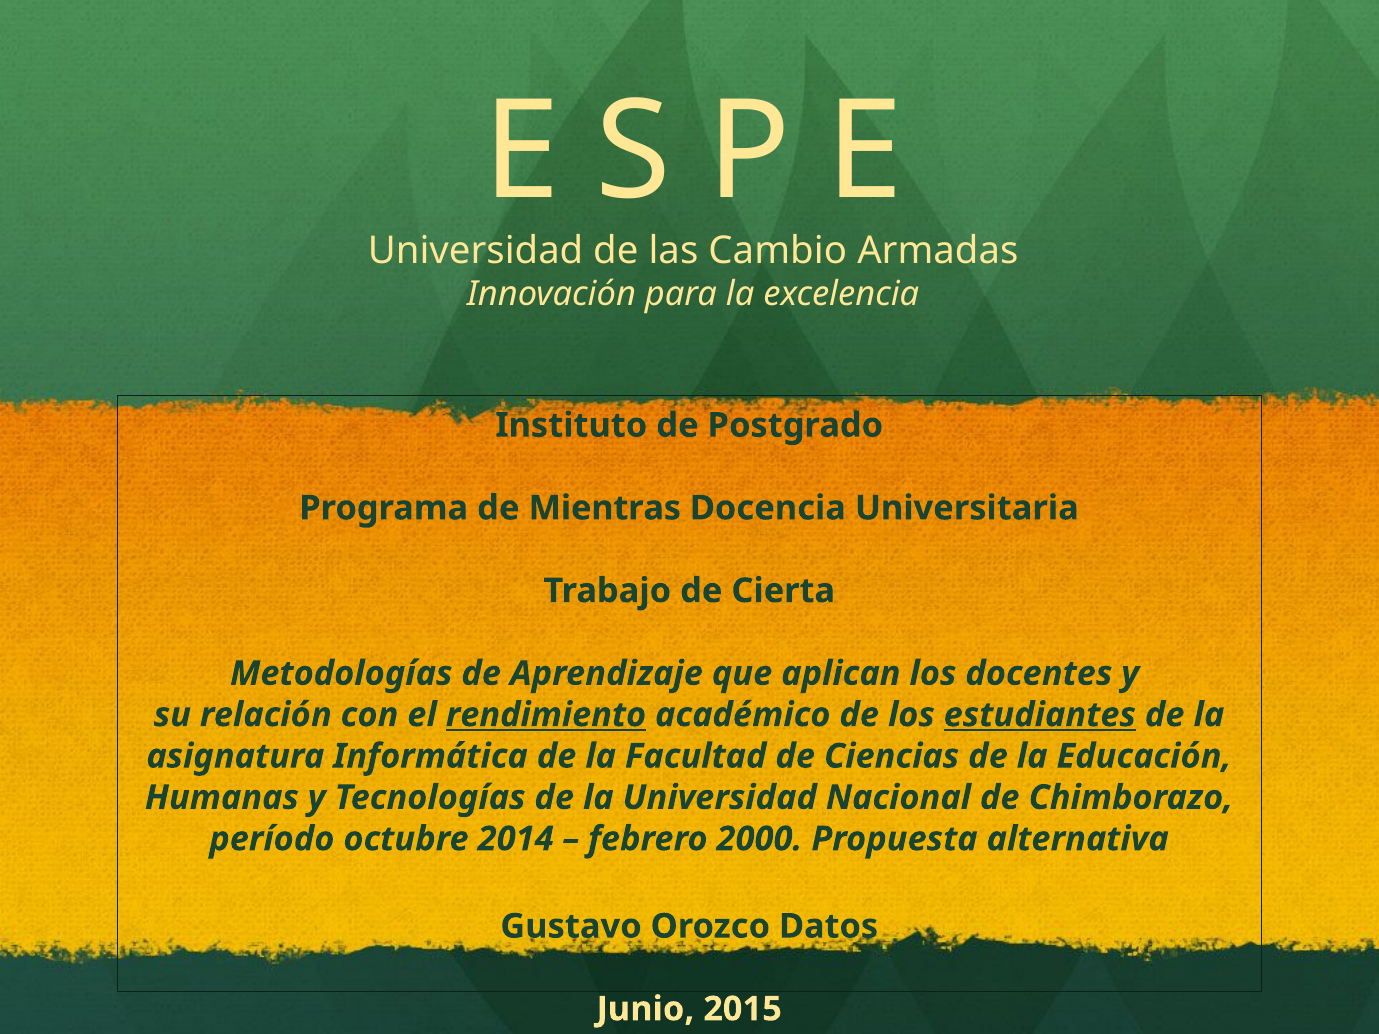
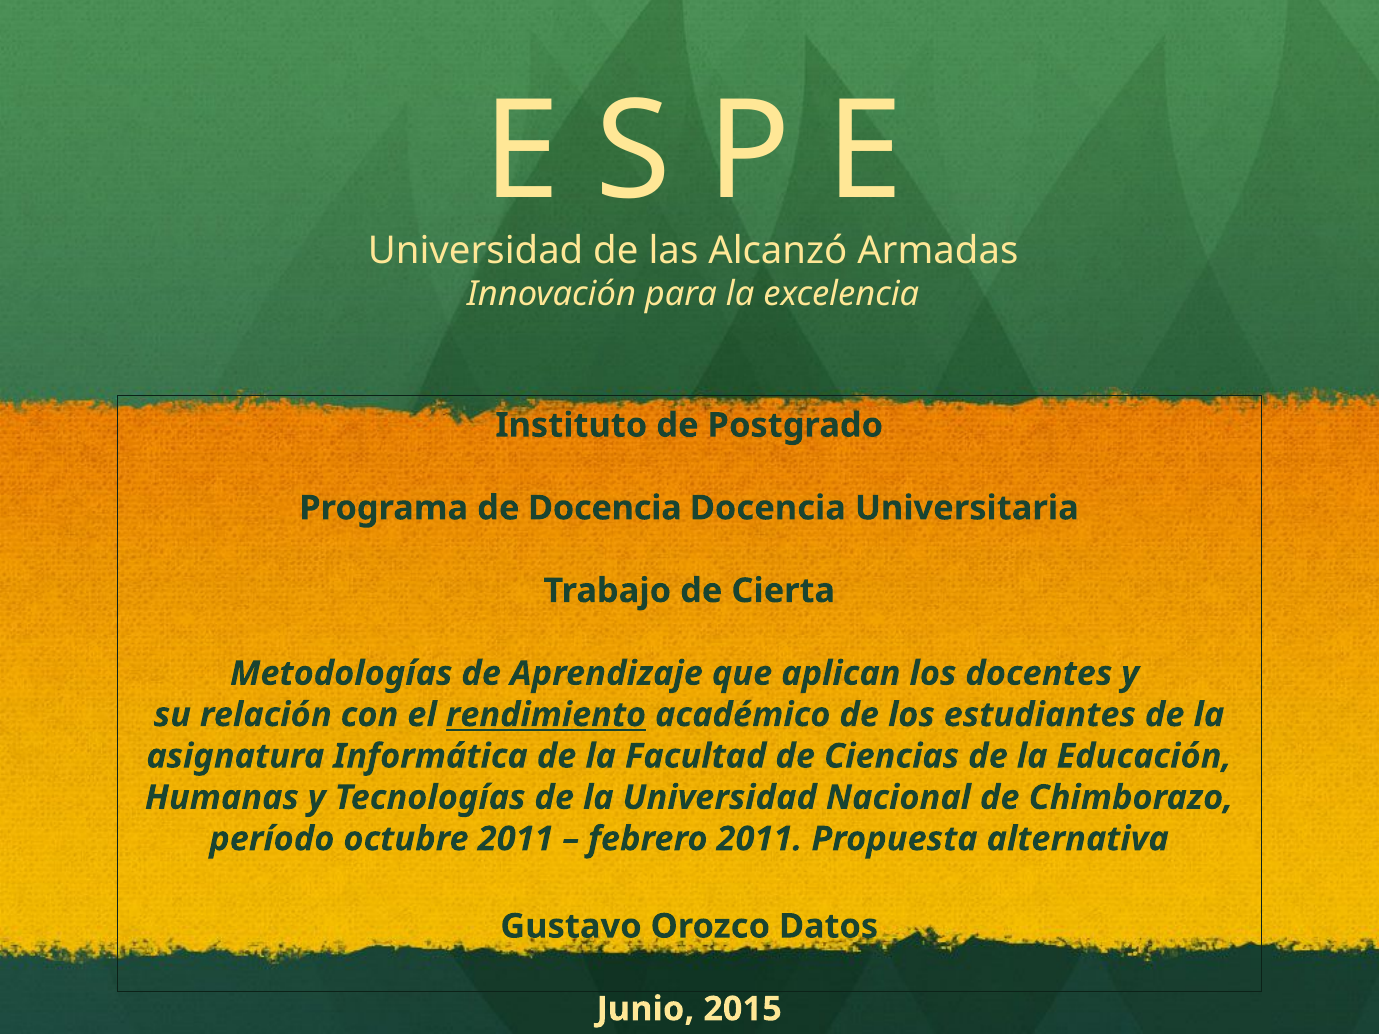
Cambio: Cambio -> Alcanzó
de Mientras: Mientras -> Docencia
estudiantes underline: present -> none
octubre 2014: 2014 -> 2011
febrero 2000: 2000 -> 2011
